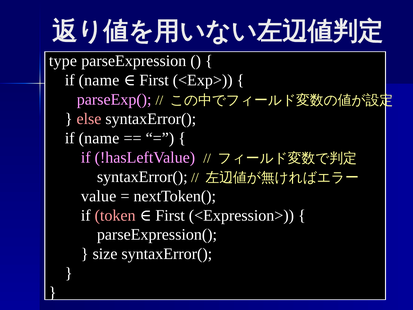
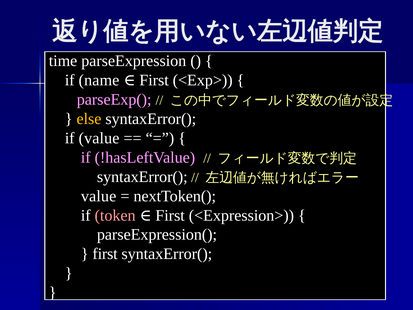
type: type -> time
else colour: pink -> yellow
name at (99, 138): name -> value
size at (105, 254): size -> first
